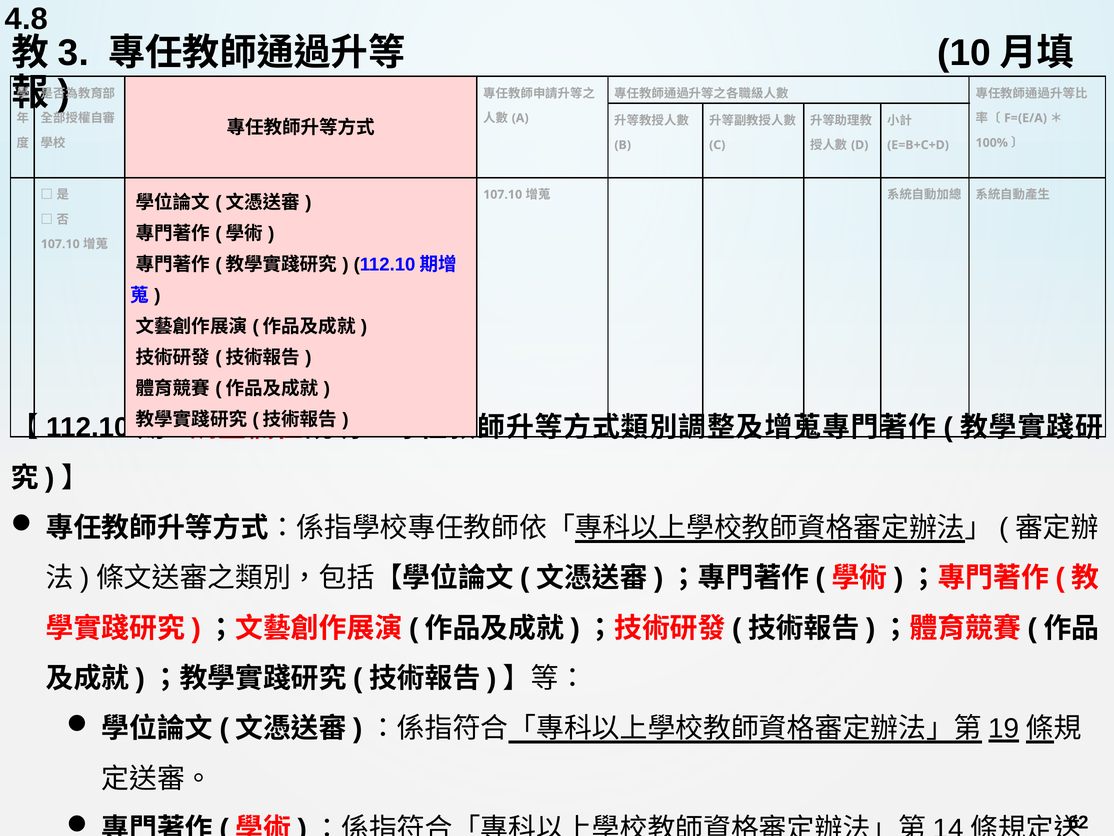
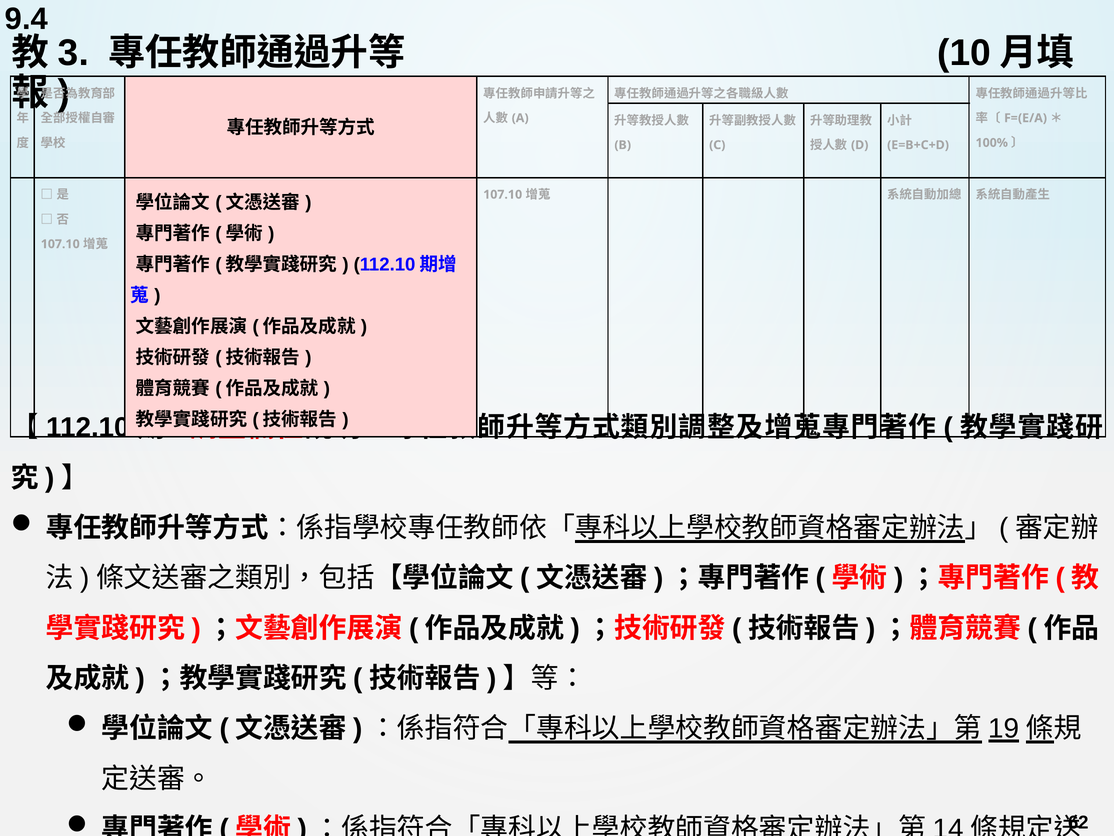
4.8: 4.8 -> 9.4
